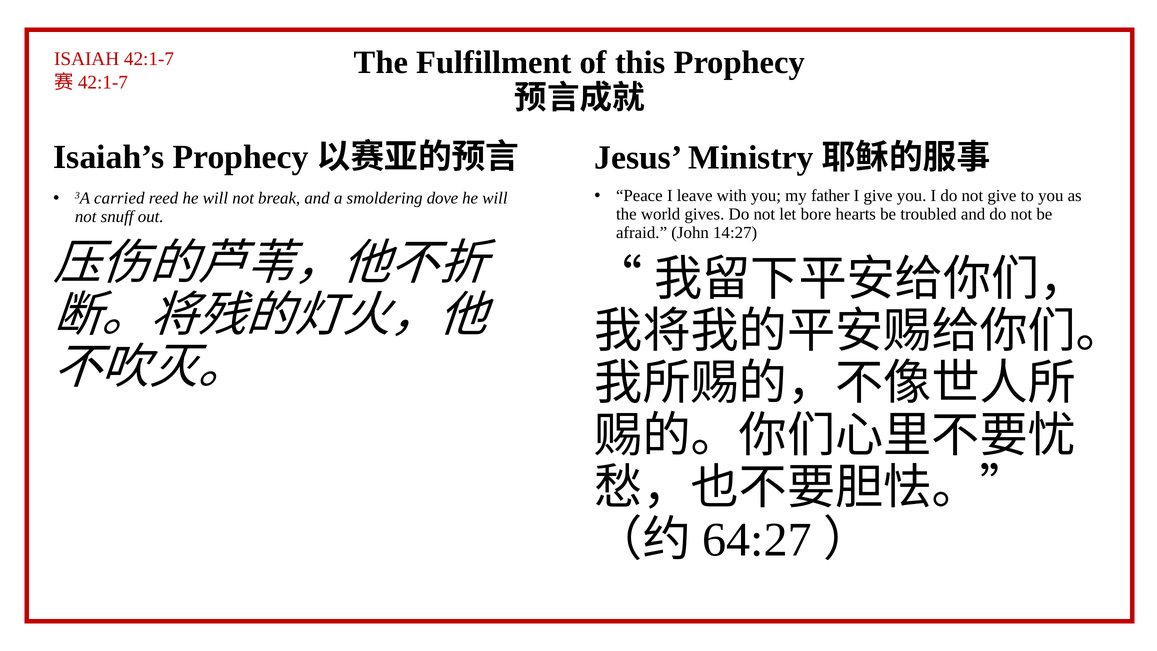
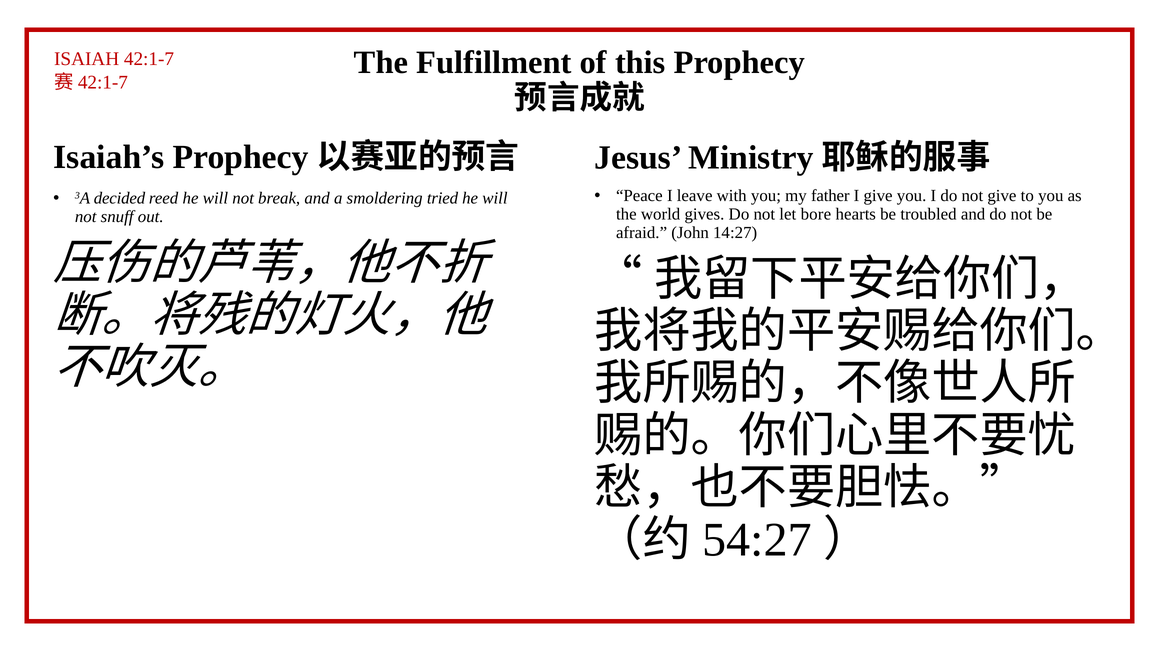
carried: carried -> decided
dove: dove -> tried
64:27: 64:27 -> 54:27
